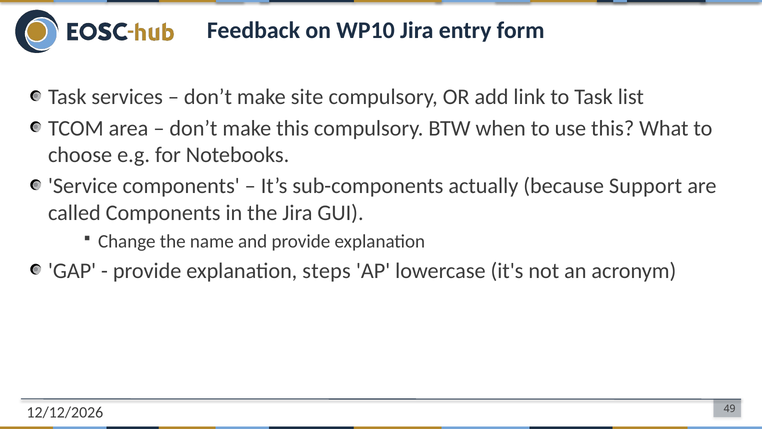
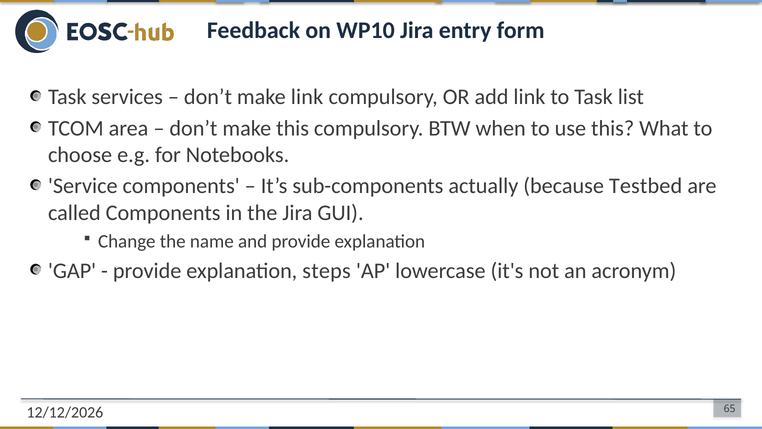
make site: site -> link
Support: Support -> Testbed
49: 49 -> 65
